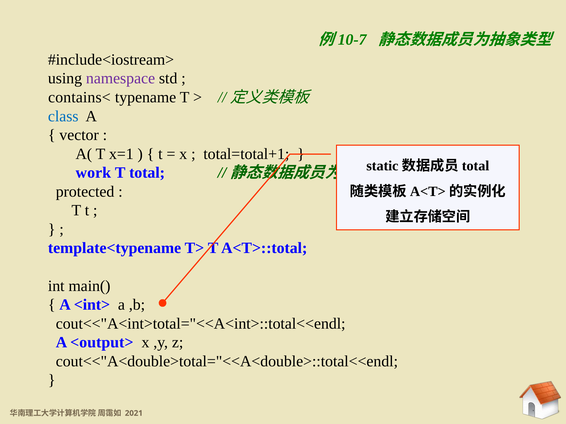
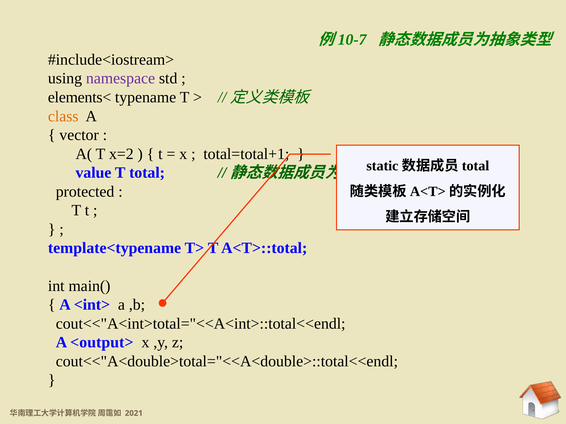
contains<: contains< -> elements<
class colour: blue -> orange
x=1: x=1 -> x=2
work: work -> value
